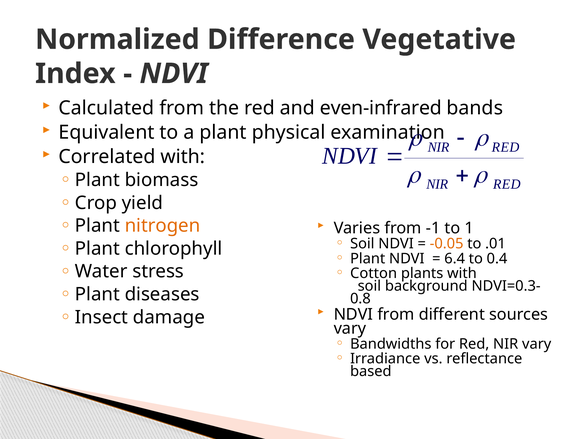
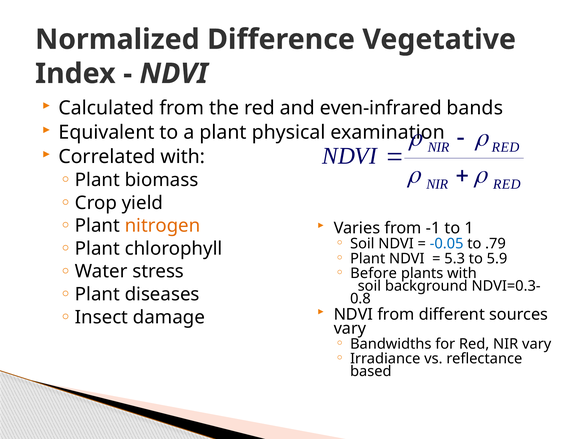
-0.05 colour: orange -> blue
.01: .01 -> .79
6.4: 6.4 -> 5.3
0.4: 0.4 -> 5.9
Cotton: Cotton -> Before
